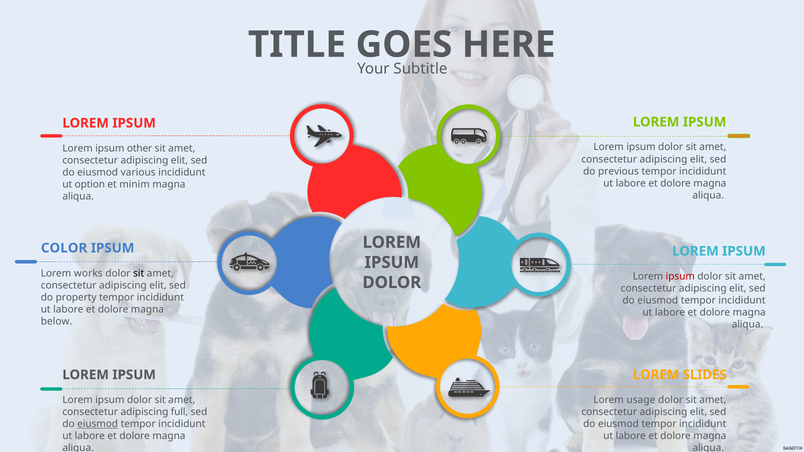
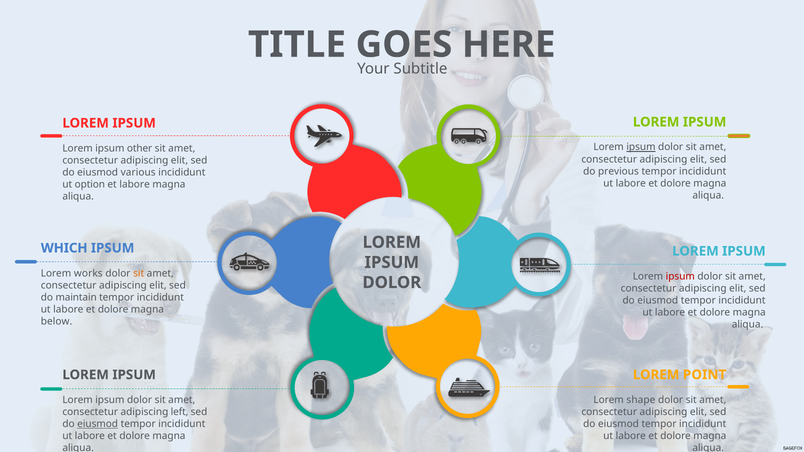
ipsum at (641, 147) underline: none -> present
et minim: minim -> labore
COLOR: COLOR -> WHICH
sit at (139, 273) colour: black -> orange
property: property -> maintain
SLIDES: SLIDES -> POINT
usage: usage -> shape
full: full -> left
